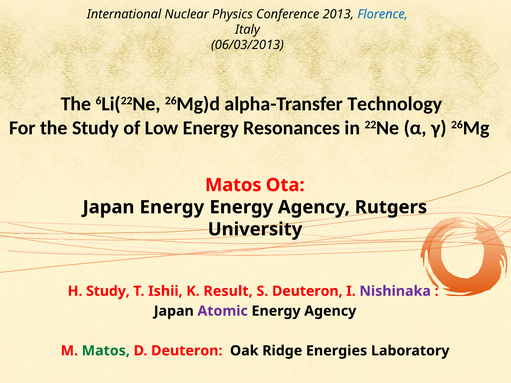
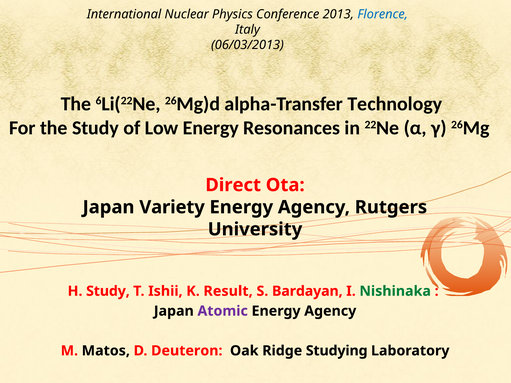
Matos at (233, 185): Matos -> Direct
Japan Energy: Energy -> Variety
S Deuteron: Deuteron -> Bardayan
Nishinaka colour: purple -> green
Matos at (106, 351) colour: green -> black
Energies: Energies -> Studying
